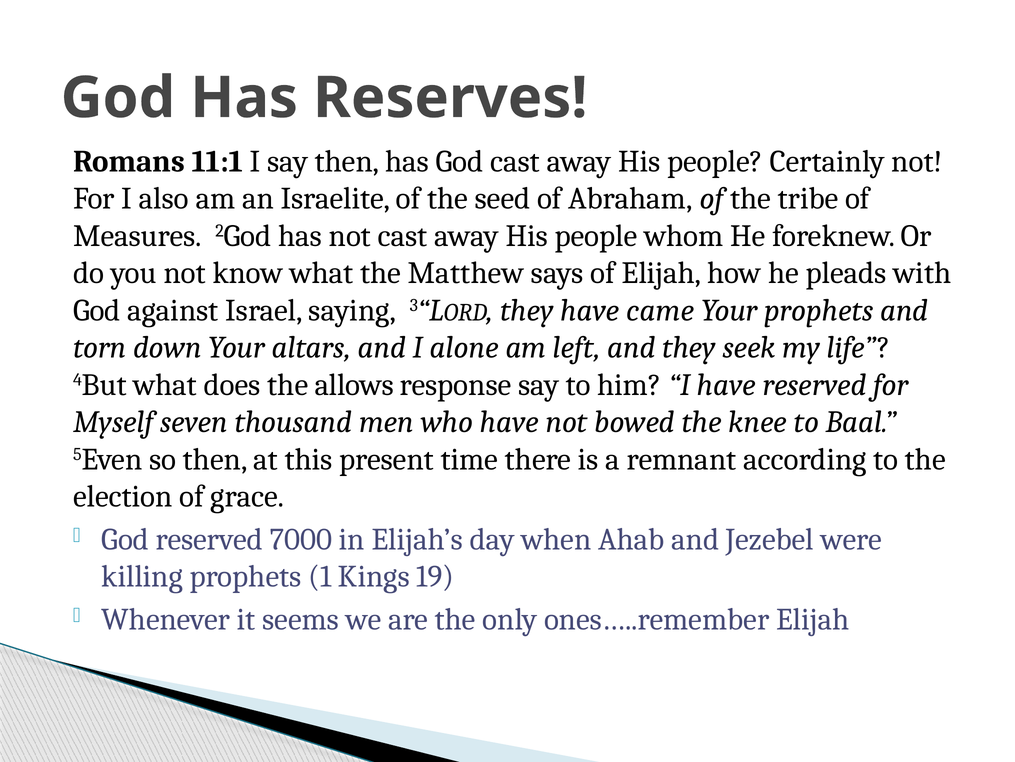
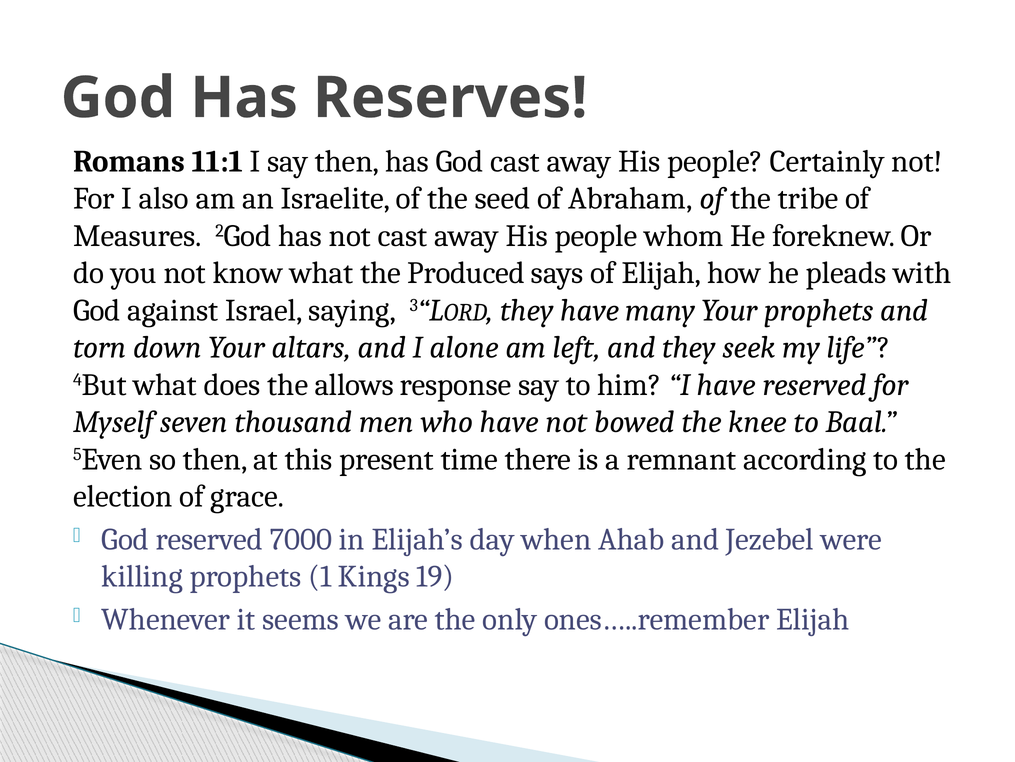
Matthew: Matthew -> Produced
came: came -> many
